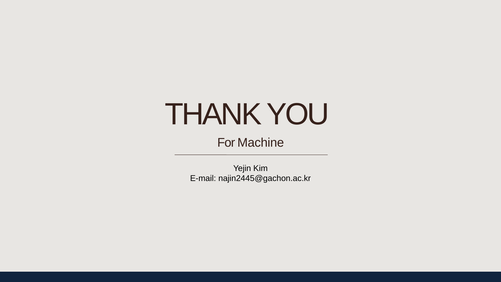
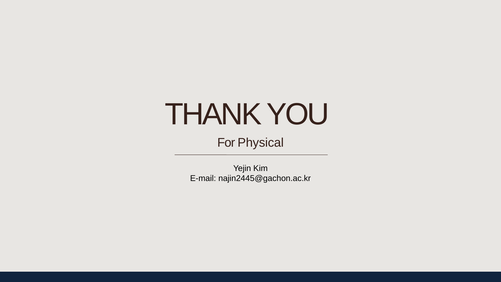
Machine: Machine -> Physical
